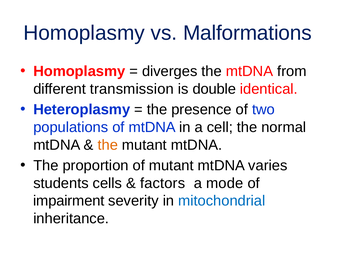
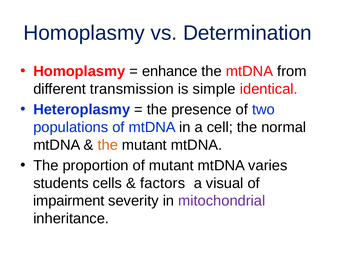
Malformations: Malformations -> Determination
diverges: diverges -> enhance
double: double -> simple
mode: mode -> visual
mitochondrial colour: blue -> purple
